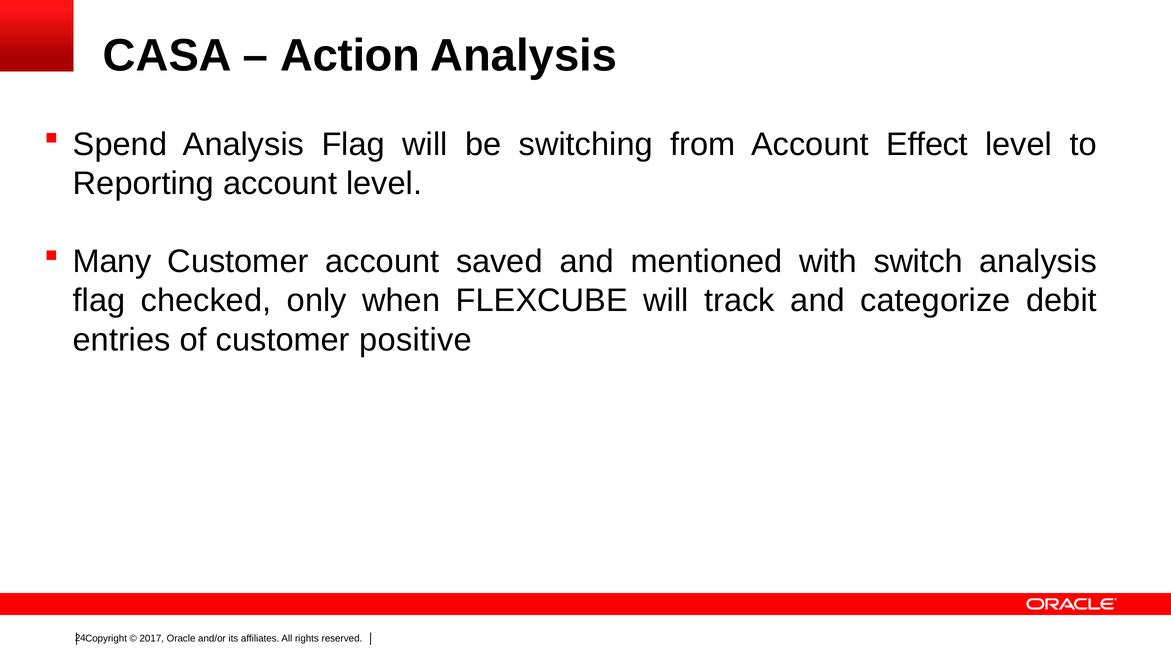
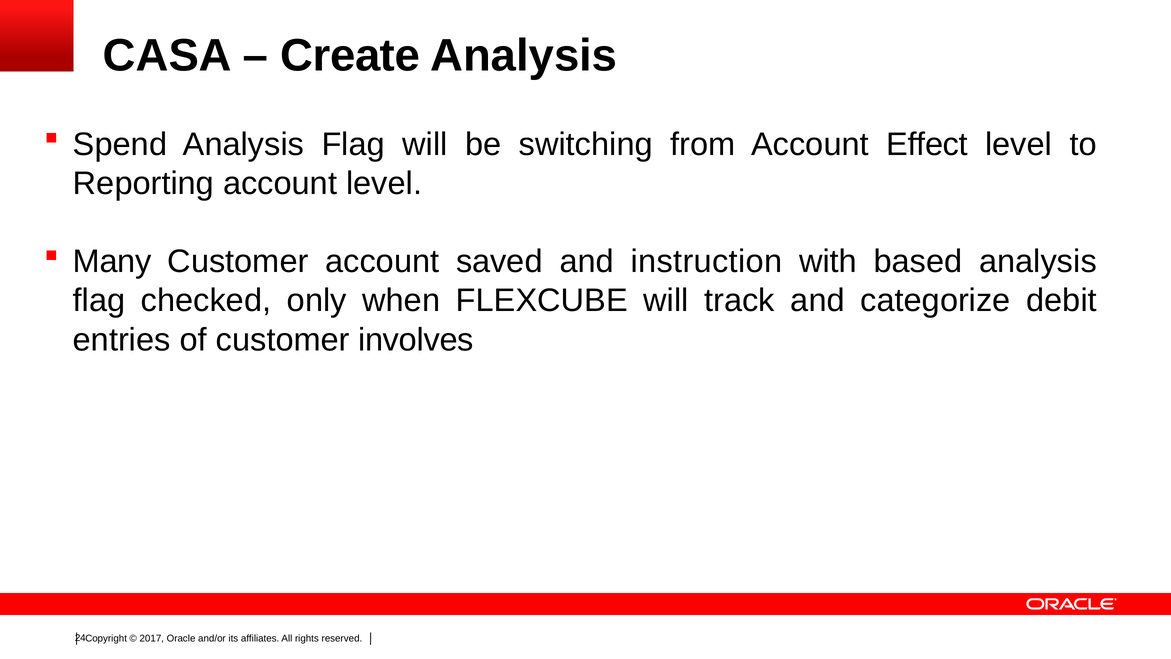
Action: Action -> Create
mentioned: mentioned -> instruction
switch: switch -> based
positive: positive -> involves
